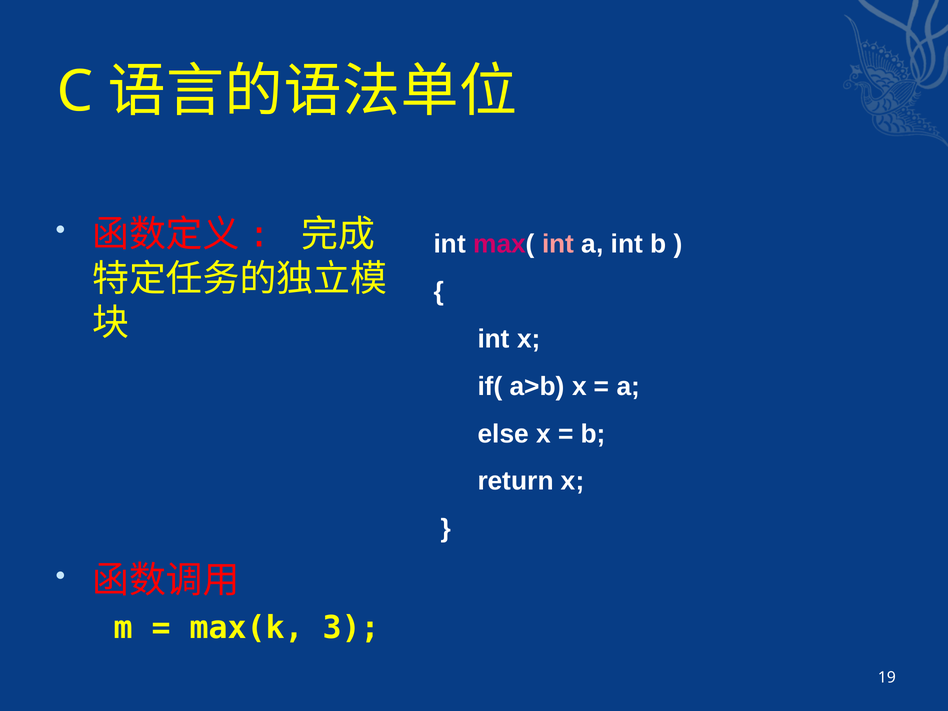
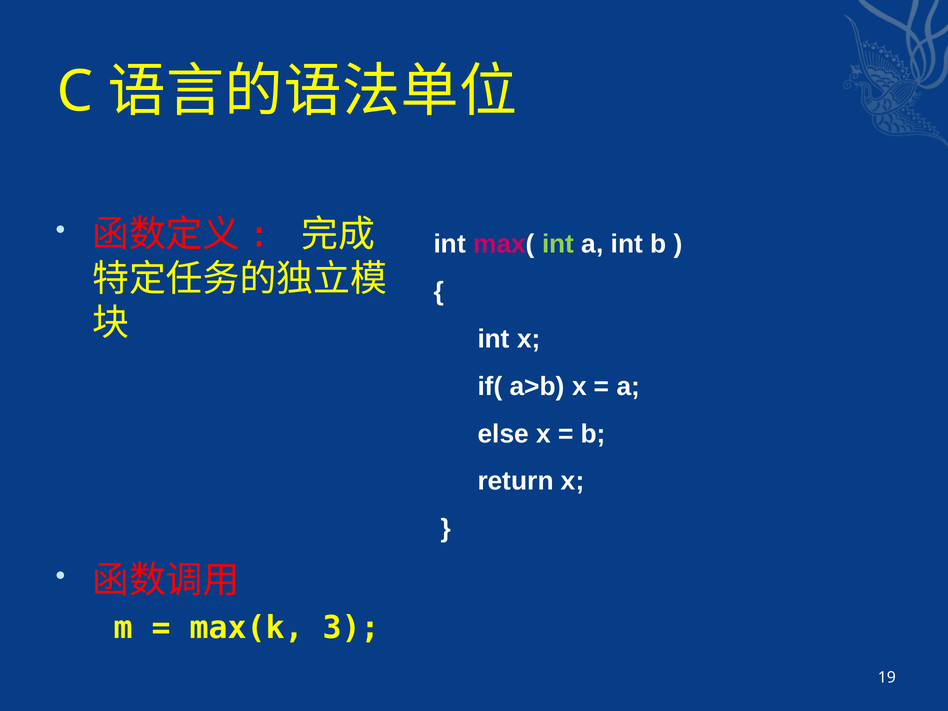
int at (558, 244) colour: pink -> light green
